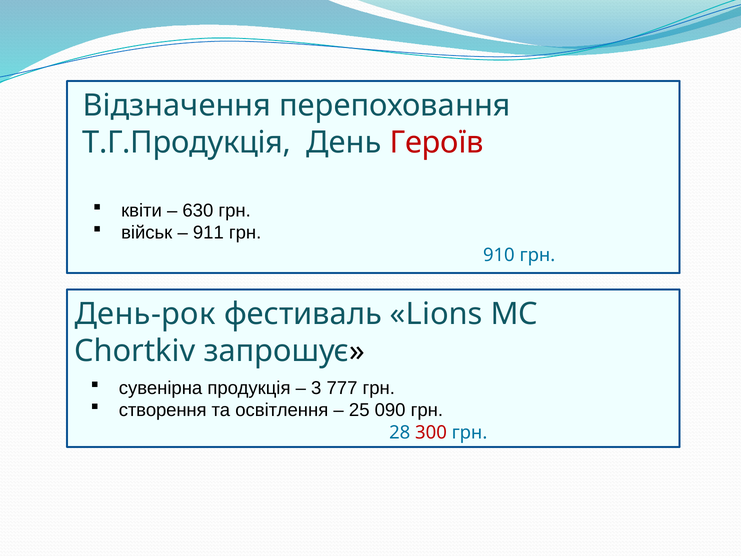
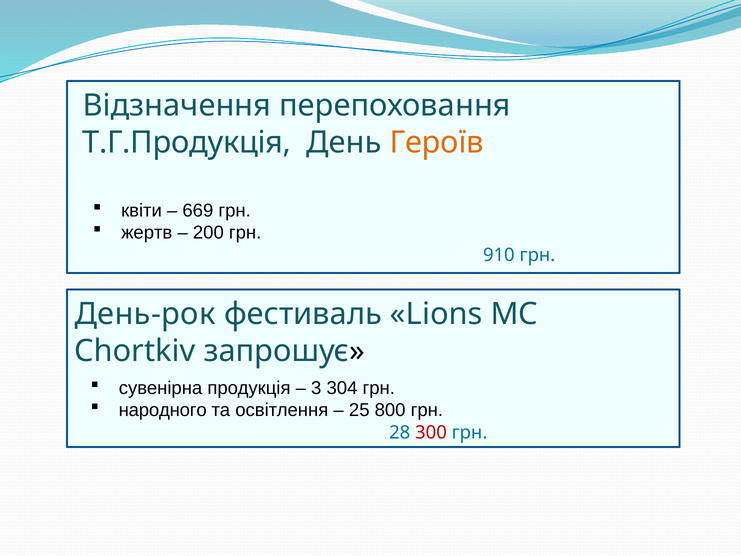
Героїв colour: red -> orange
630: 630 -> 669
військ: військ -> жертв
911: 911 -> 200
777: 777 -> 304
створення: створення -> народного
090: 090 -> 800
